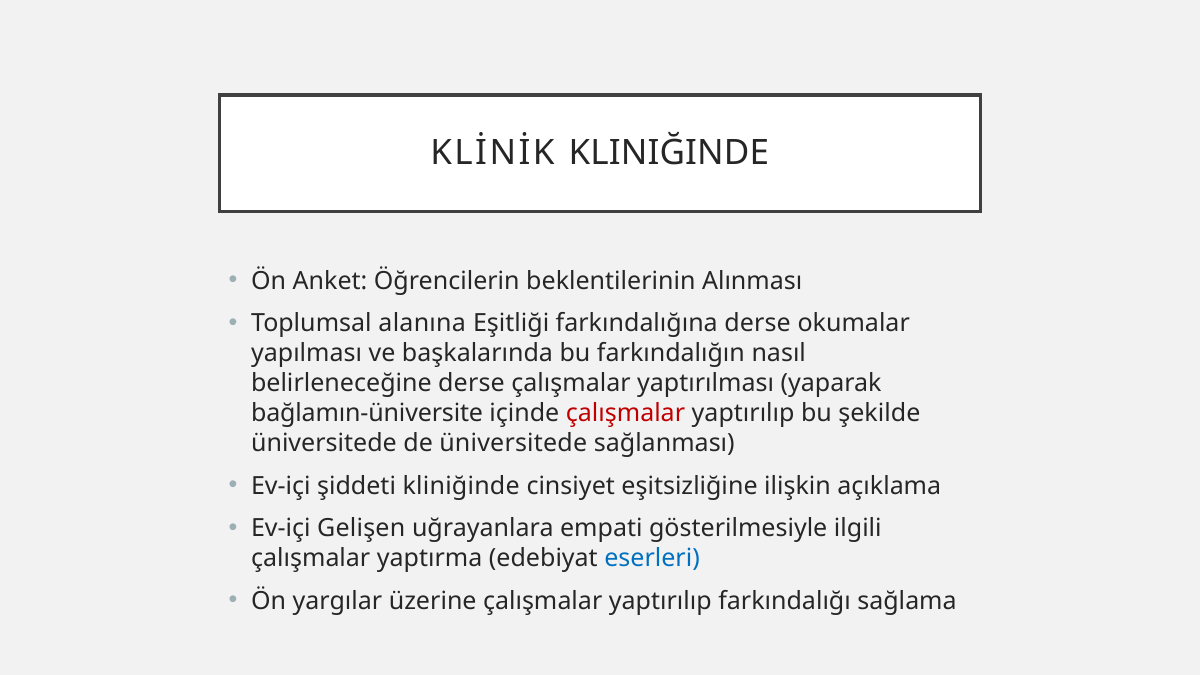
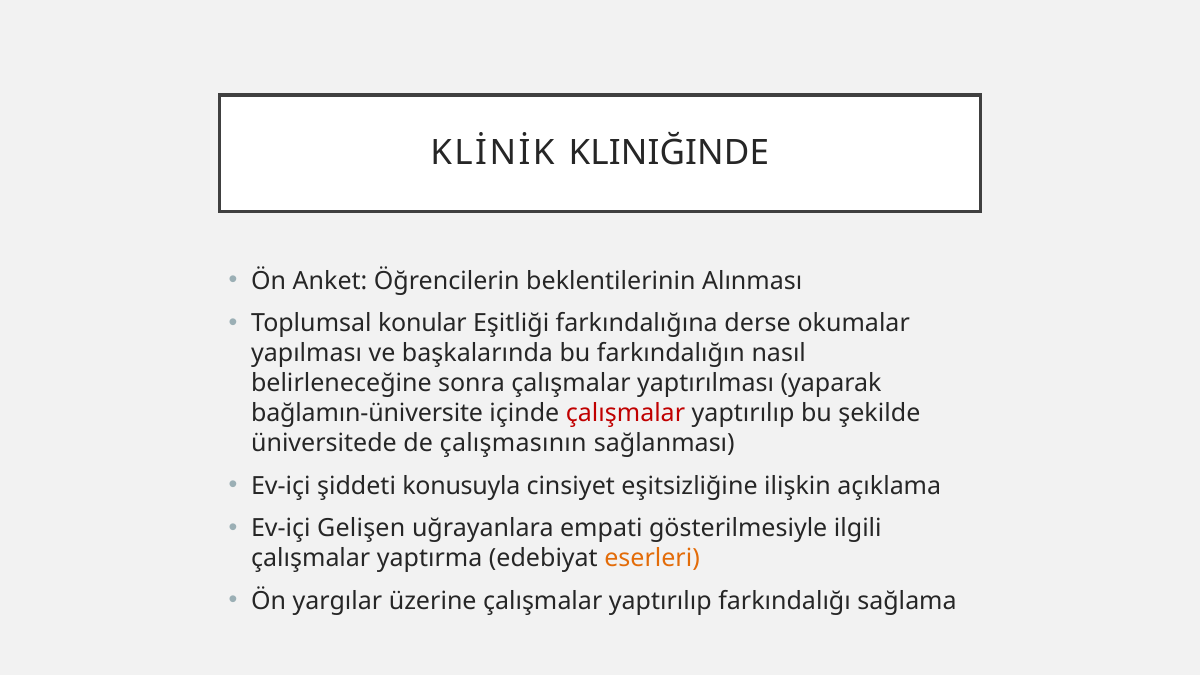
alanına: alanına -> konular
belirleneceğine derse: derse -> sonra
de üniversitede: üniversitede -> çalışmasının
şiddeti kliniğinde: kliniğinde -> konusuyla
eserleri colour: blue -> orange
